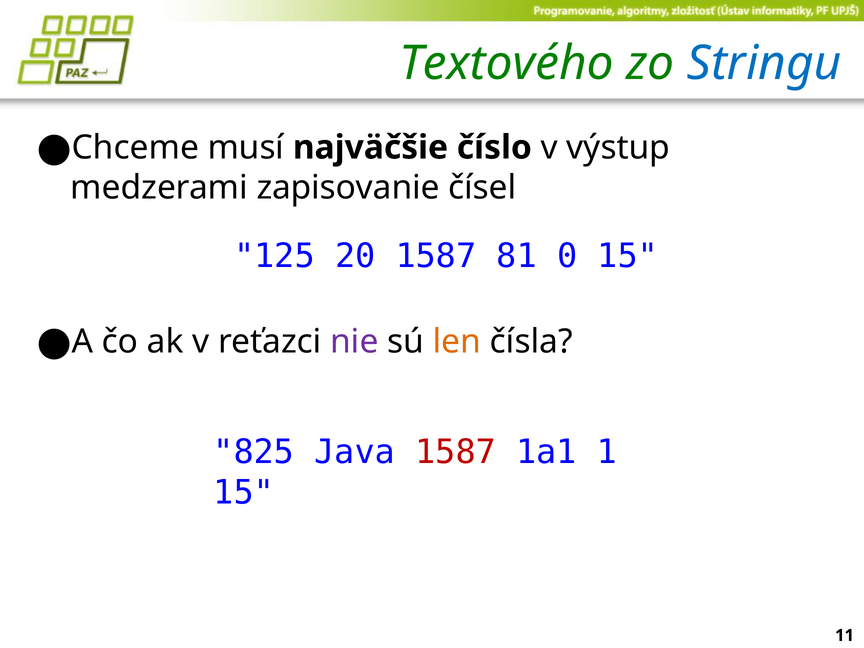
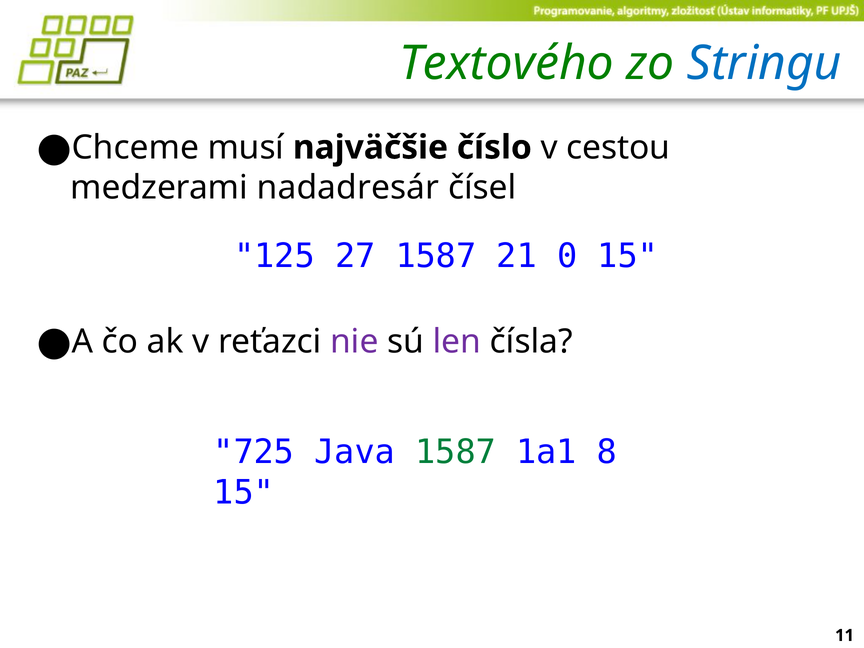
výstup: výstup -> cestou
zapisovanie: zapisovanie -> nadadresár
20: 20 -> 27
81: 81 -> 21
len colour: orange -> purple
825: 825 -> 725
1587 at (456, 452) colour: red -> green
1: 1 -> 8
